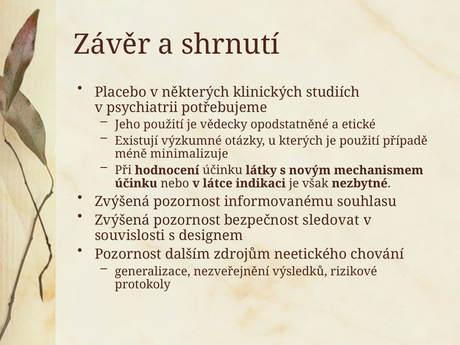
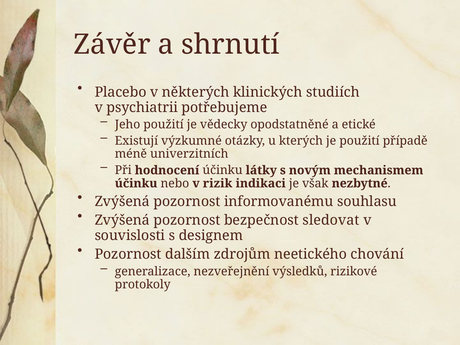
minimalizuje: minimalizuje -> univerzitních
látce: látce -> rizik
